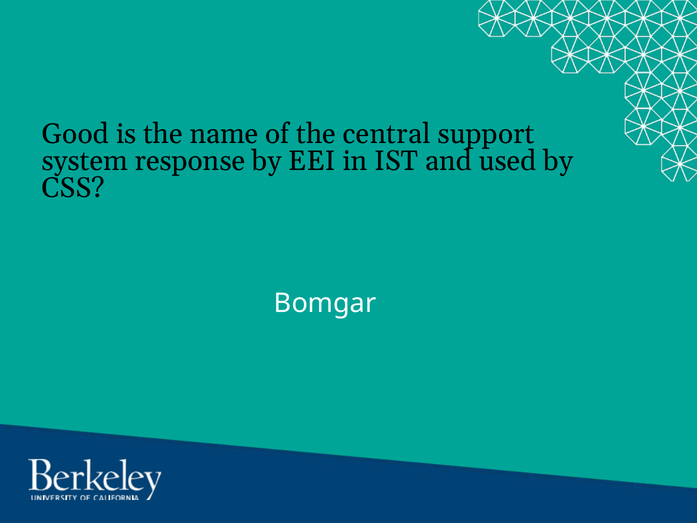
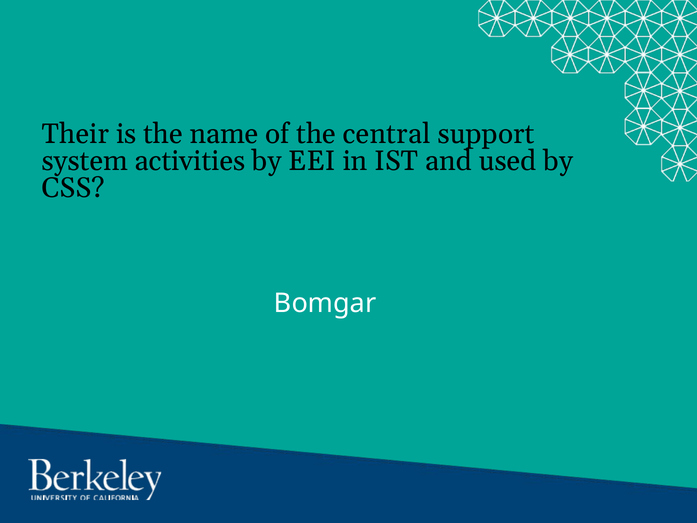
Good: Good -> Their
response: response -> activities
